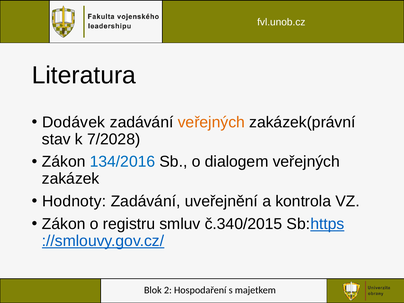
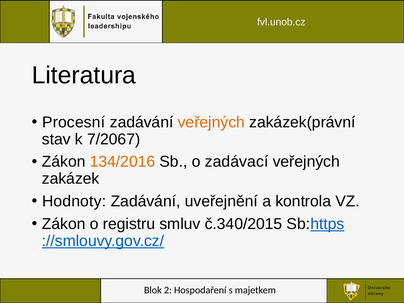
Dodávek: Dodávek -> Procesní
7/2028: 7/2028 -> 7/2067
134/2016 colour: blue -> orange
dialogem: dialogem -> zadávací
